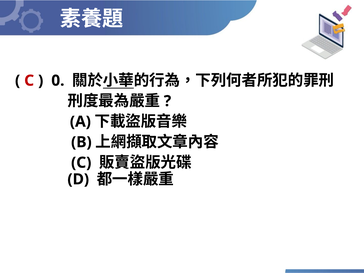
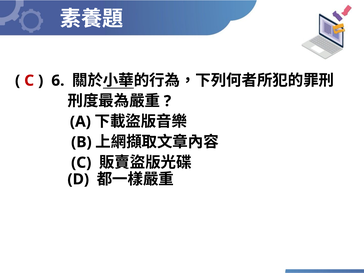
0: 0 -> 6
